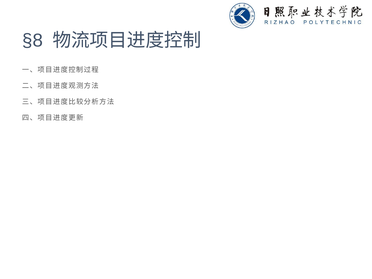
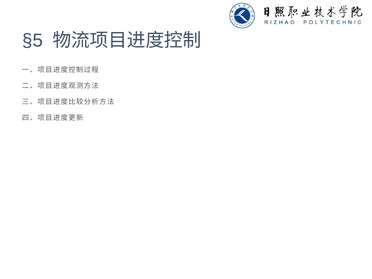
§8: §8 -> §5
